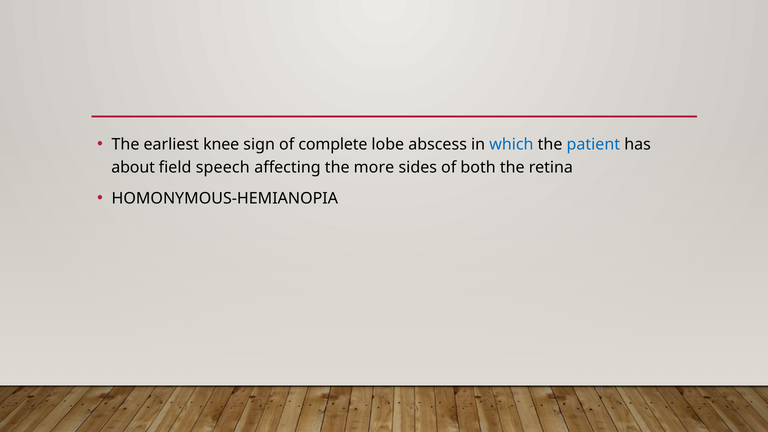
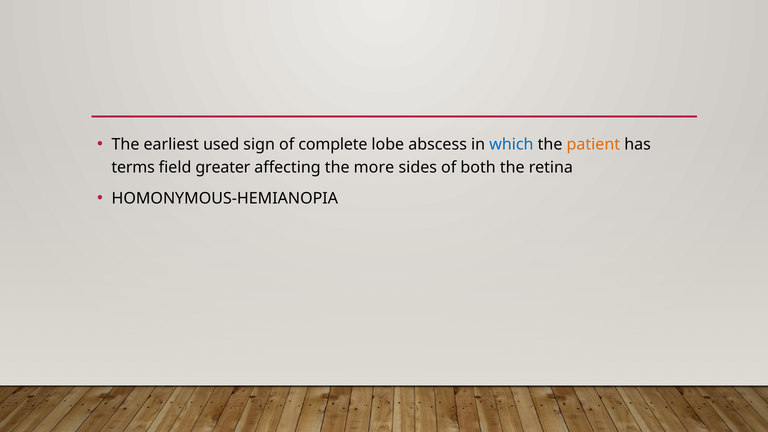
knee: knee -> used
patient colour: blue -> orange
about: about -> terms
speech: speech -> greater
